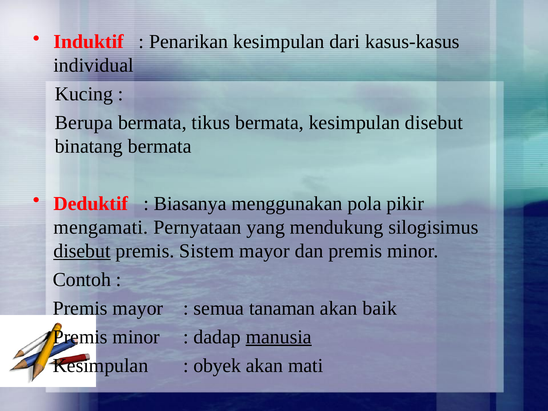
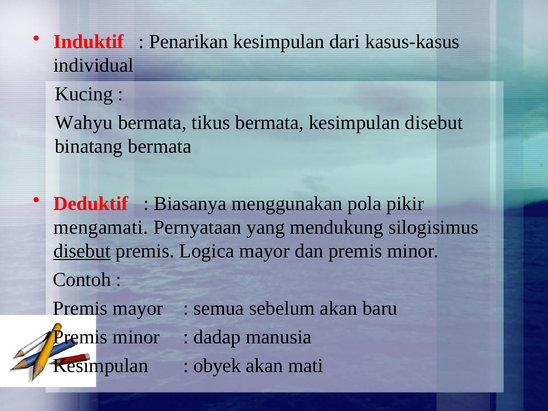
Berupa: Berupa -> Wahyu
Sistem: Sistem -> Logica
tanaman: tanaman -> sebelum
baik: baik -> baru
manusia underline: present -> none
